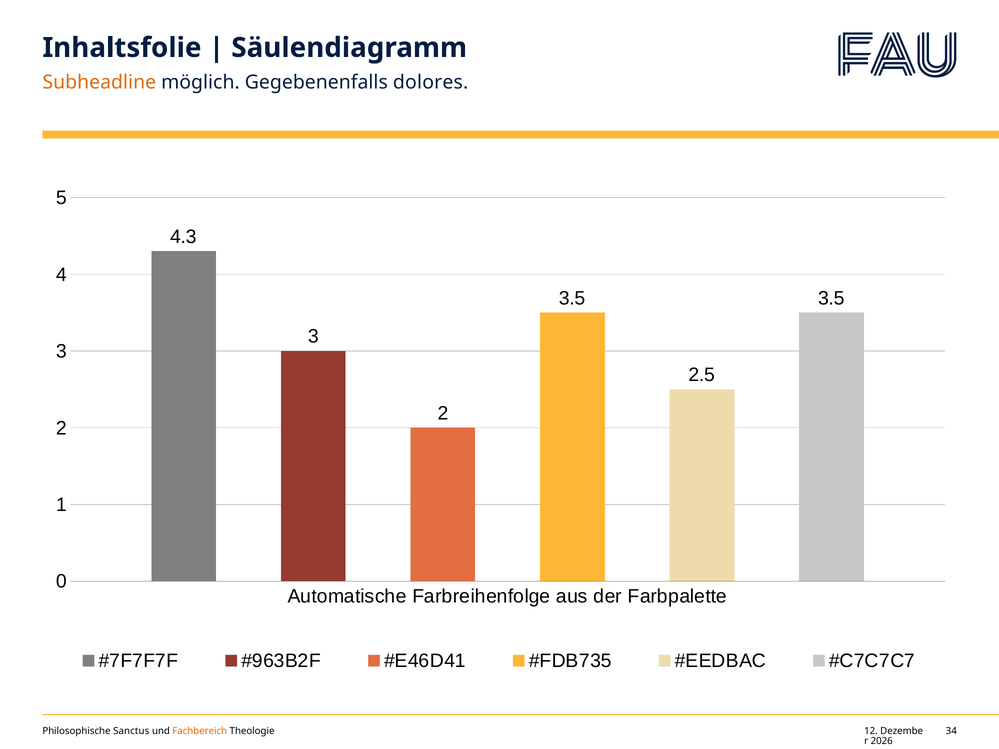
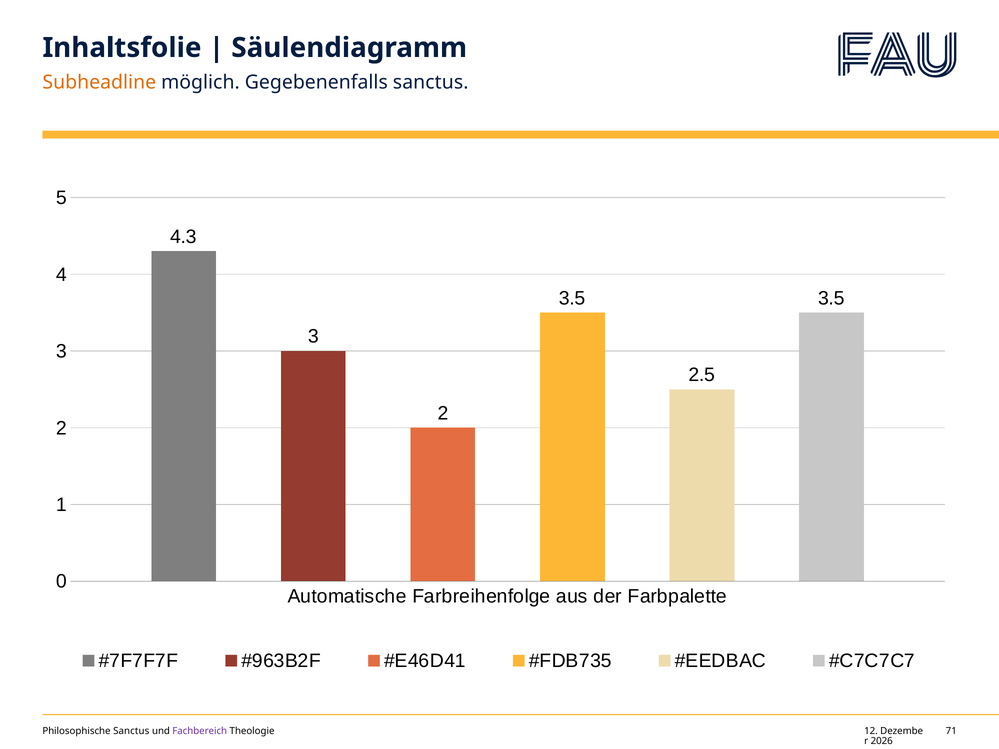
Gegebenenfalls dolores: dolores -> sanctus
Fachbereich colour: orange -> purple
34: 34 -> 71
